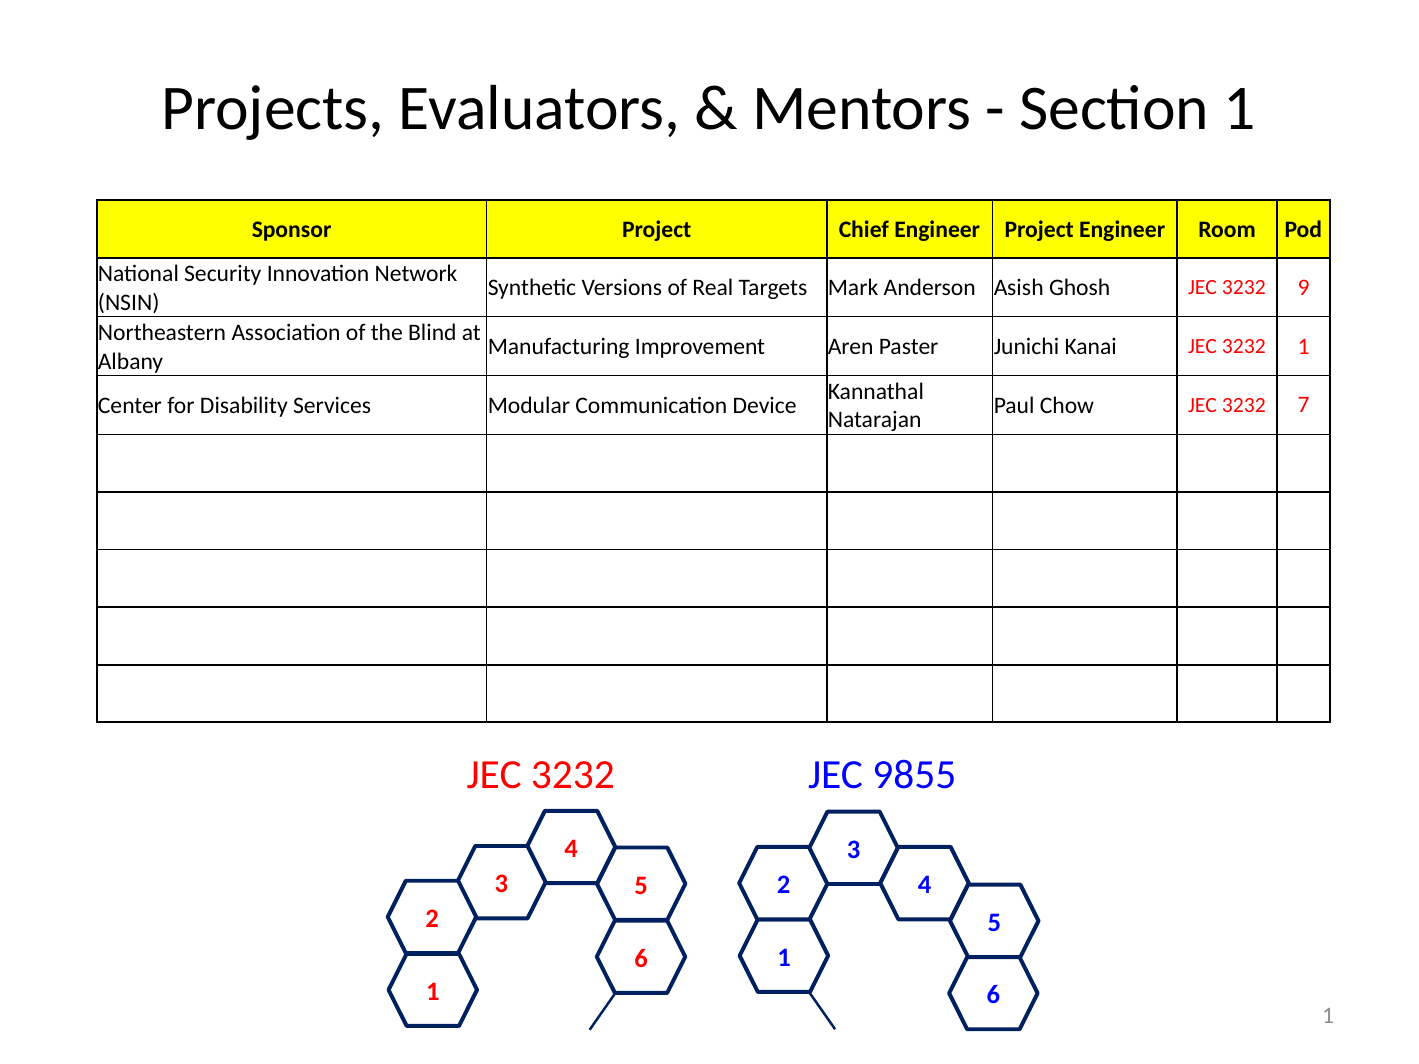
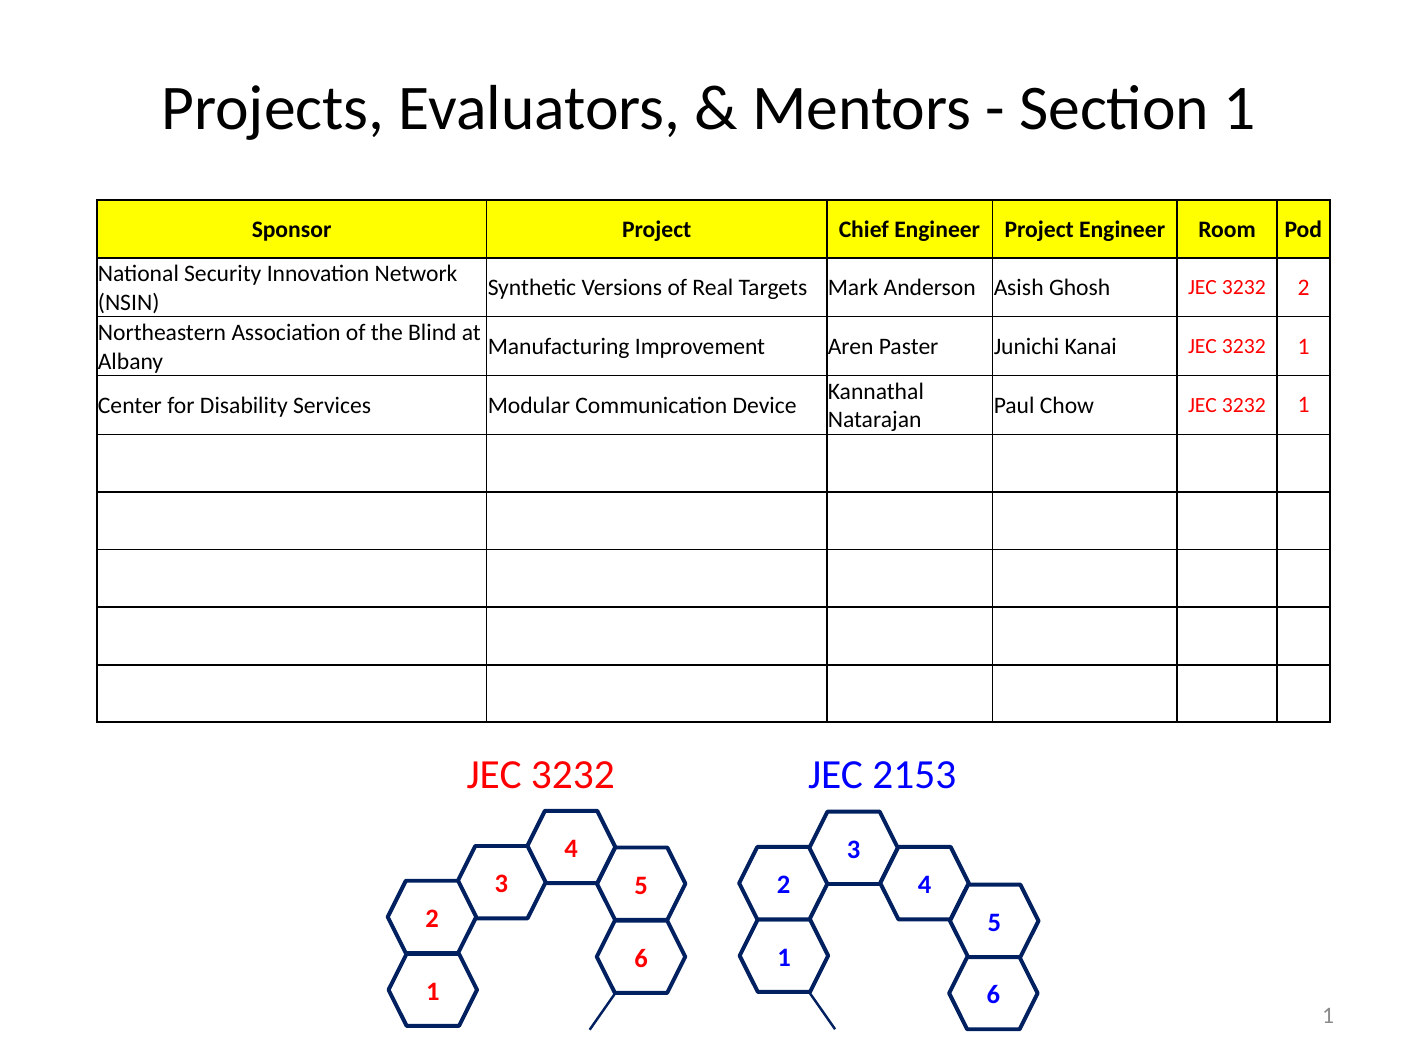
3232 9: 9 -> 2
Chow JEC 3232 7: 7 -> 1
9855: 9855 -> 2153
